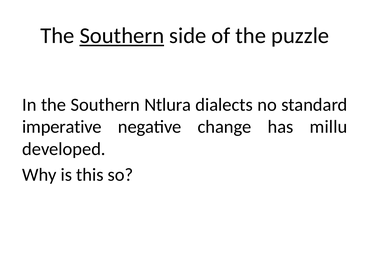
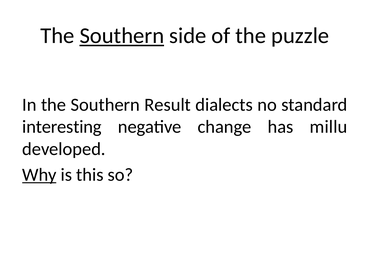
Ntlura: Ntlura -> Result
imperative: imperative -> interesting
Why underline: none -> present
